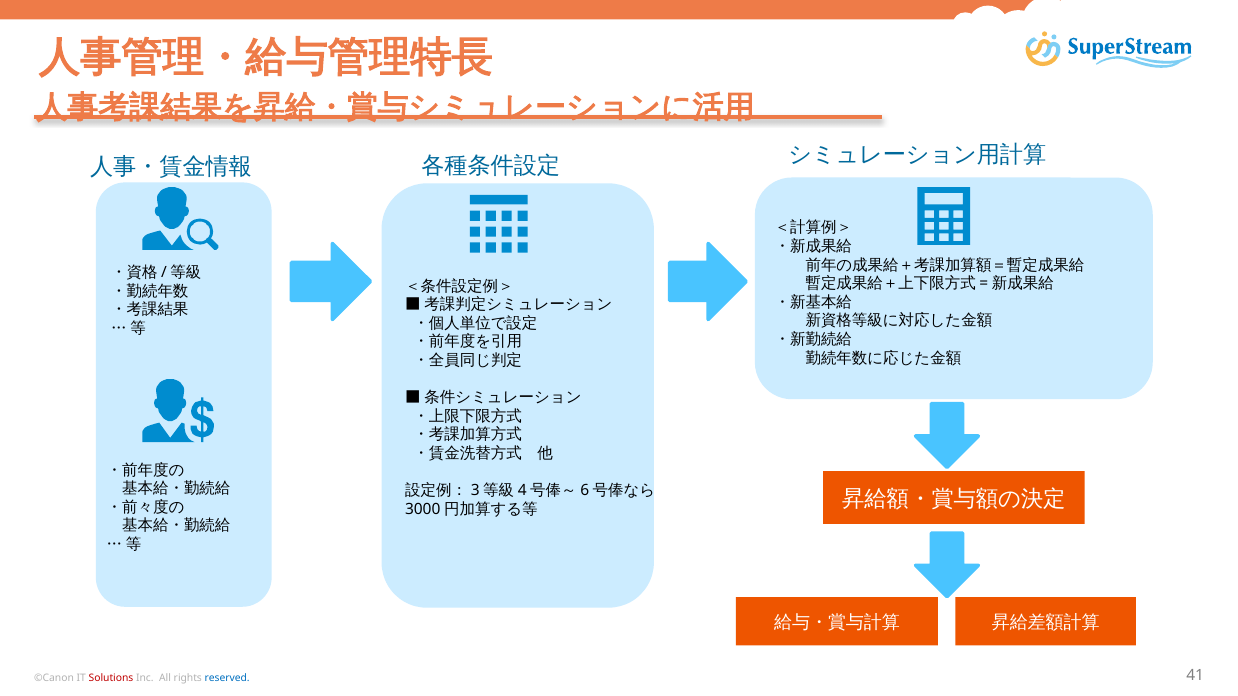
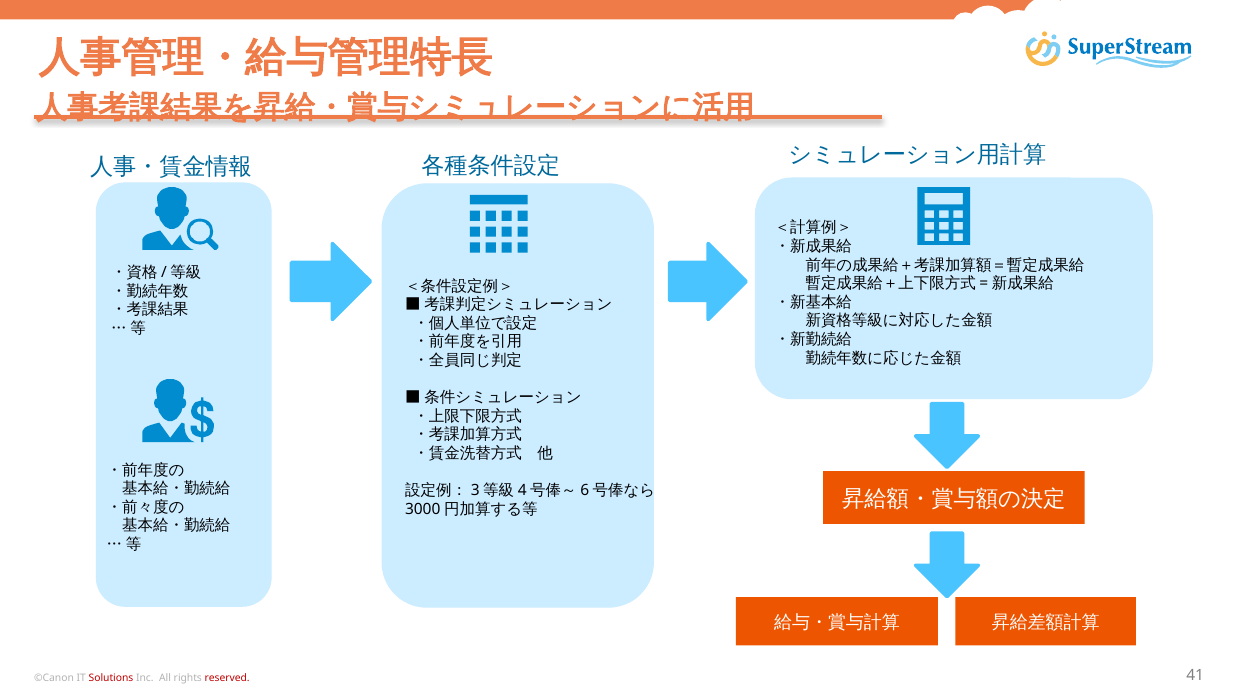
reserved colour: blue -> red
